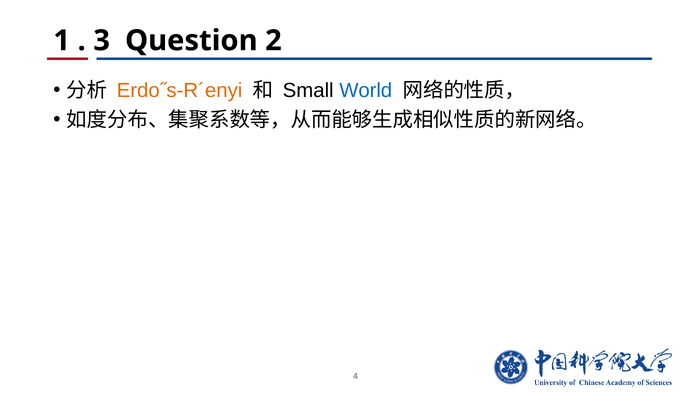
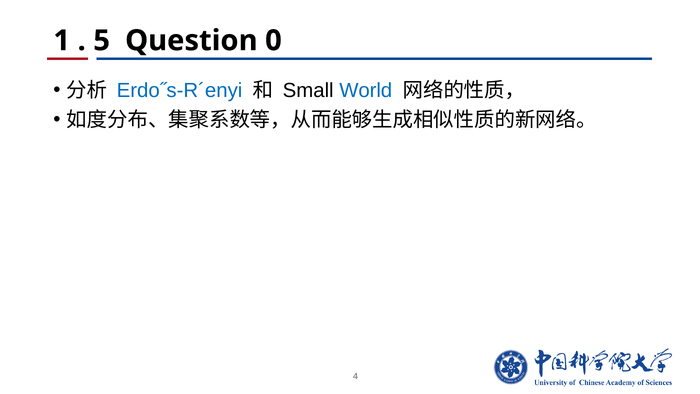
3: 3 -> 5
2: 2 -> 0
Erdo˝s-R´enyi colour: orange -> blue
